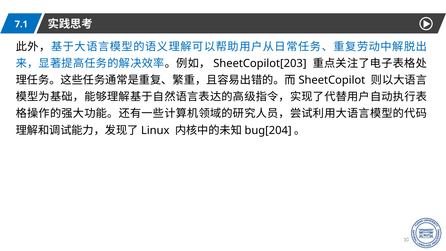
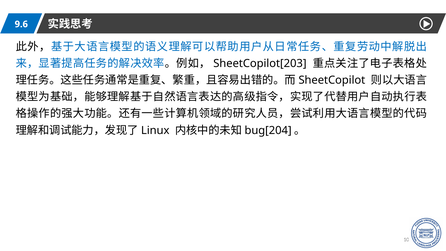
7.1: 7.1 -> 9.6
